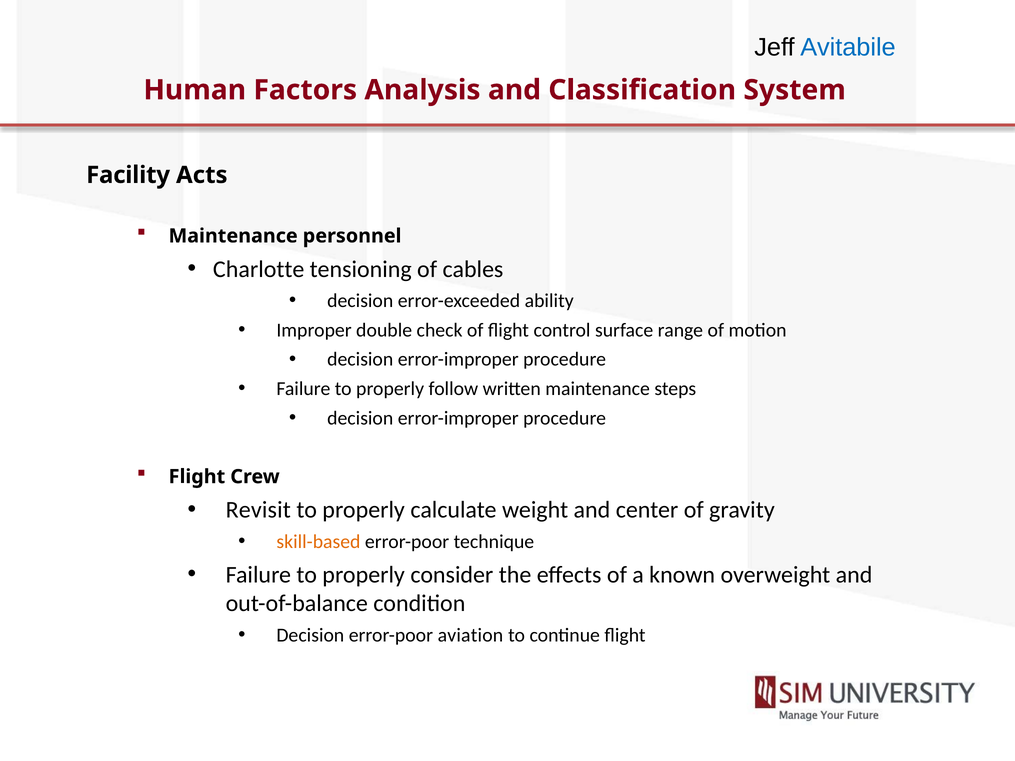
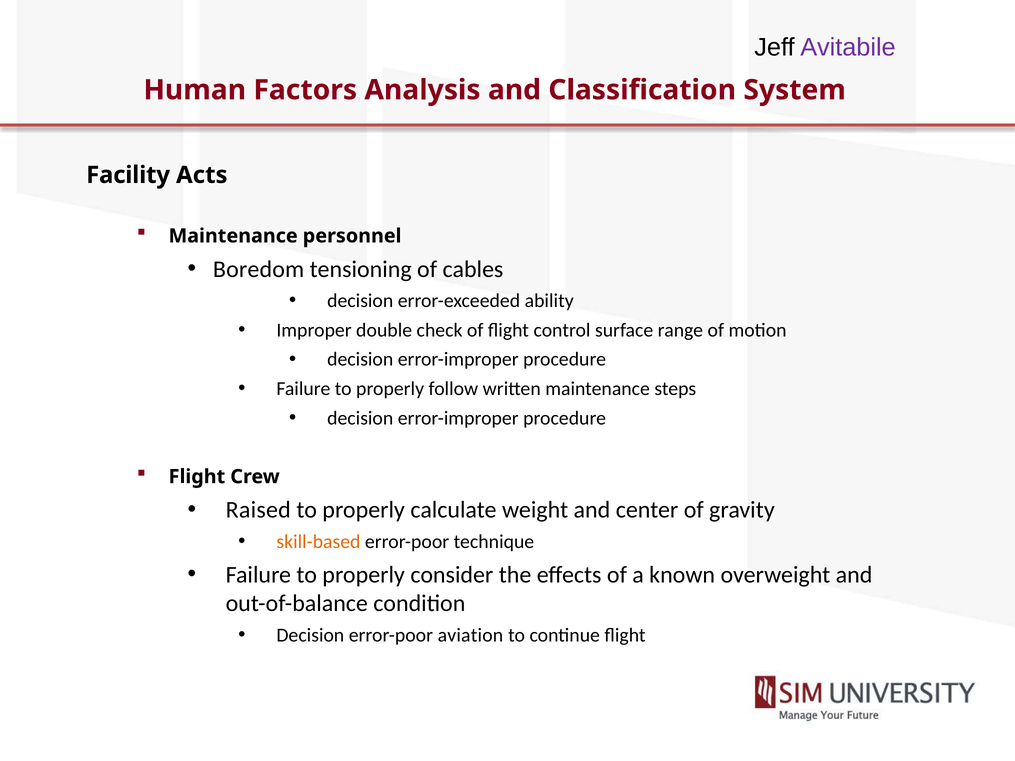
Avitabile colour: blue -> purple
Charlotte: Charlotte -> Boredom
Revisit: Revisit -> Raised
